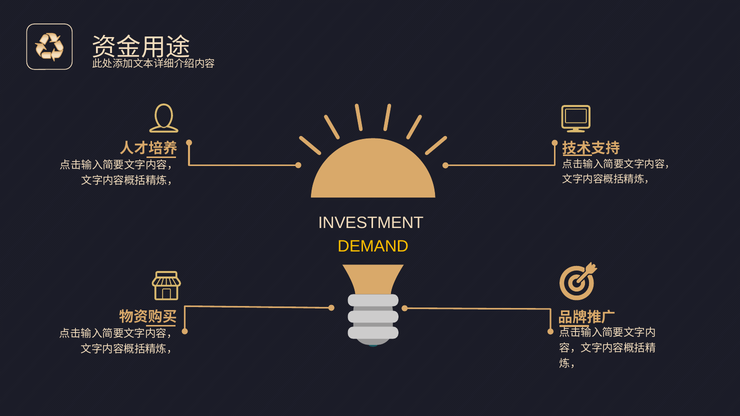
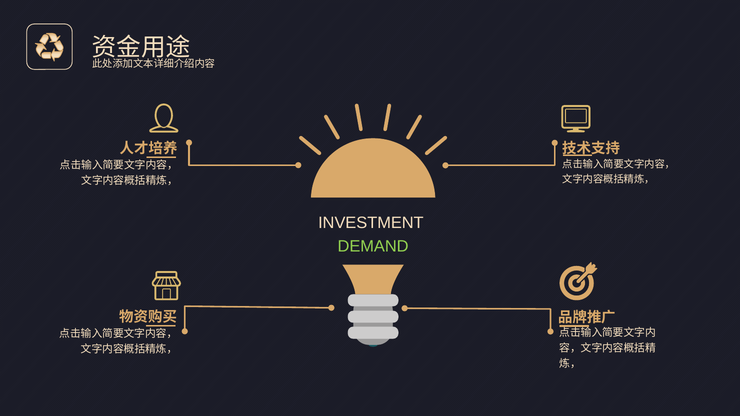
DEMAND colour: yellow -> light green
